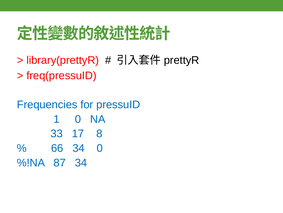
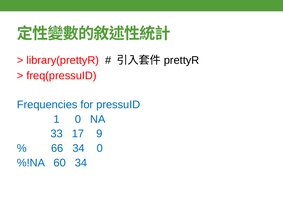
8: 8 -> 9
87: 87 -> 60
